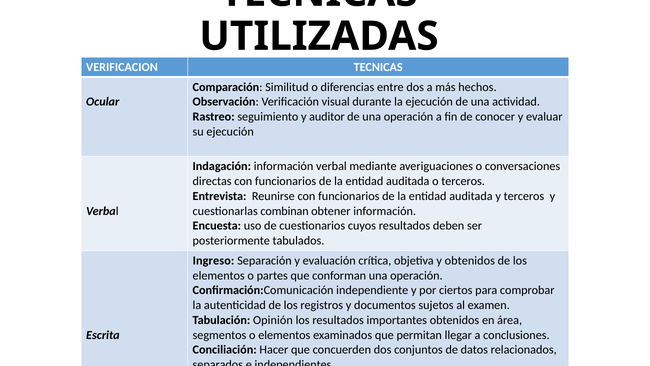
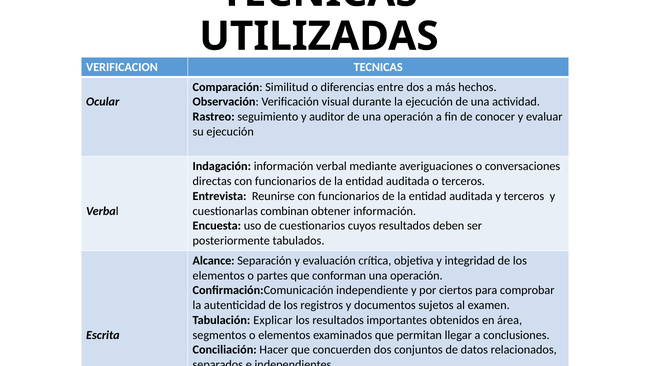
Ingreso: Ingreso -> Alcance
y obtenidos: obtenidos -> integridad
Opinión: Opinión -> Explicar
